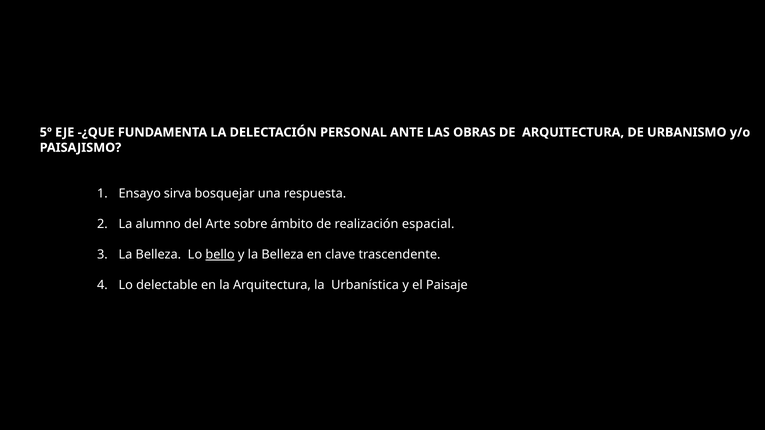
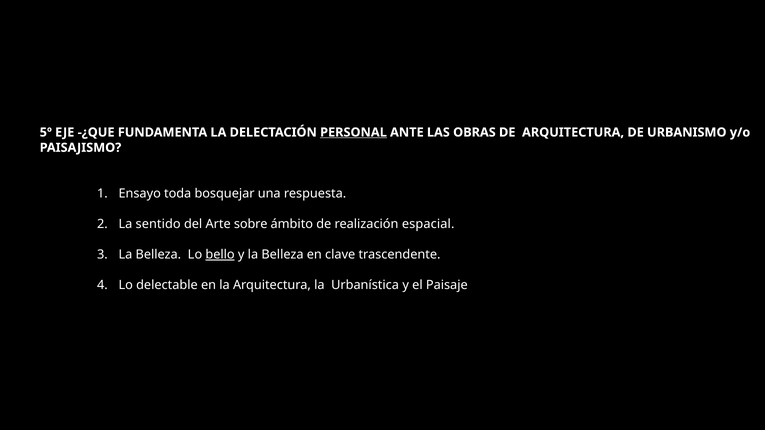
PERSONAL underline: none -> present
sirva: sirva -> toda
alumno: alumno -> sentido
